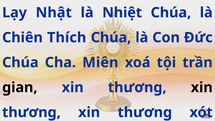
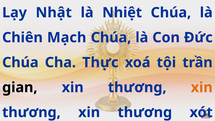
Thích: Thích -> Mạch
Miên: Miên -> Thực
xin at (202, 87) colour: black -> orange
